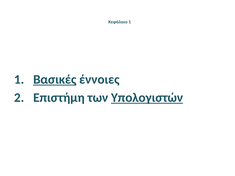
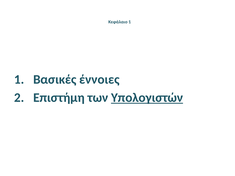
Βασικές underline: present -> none
